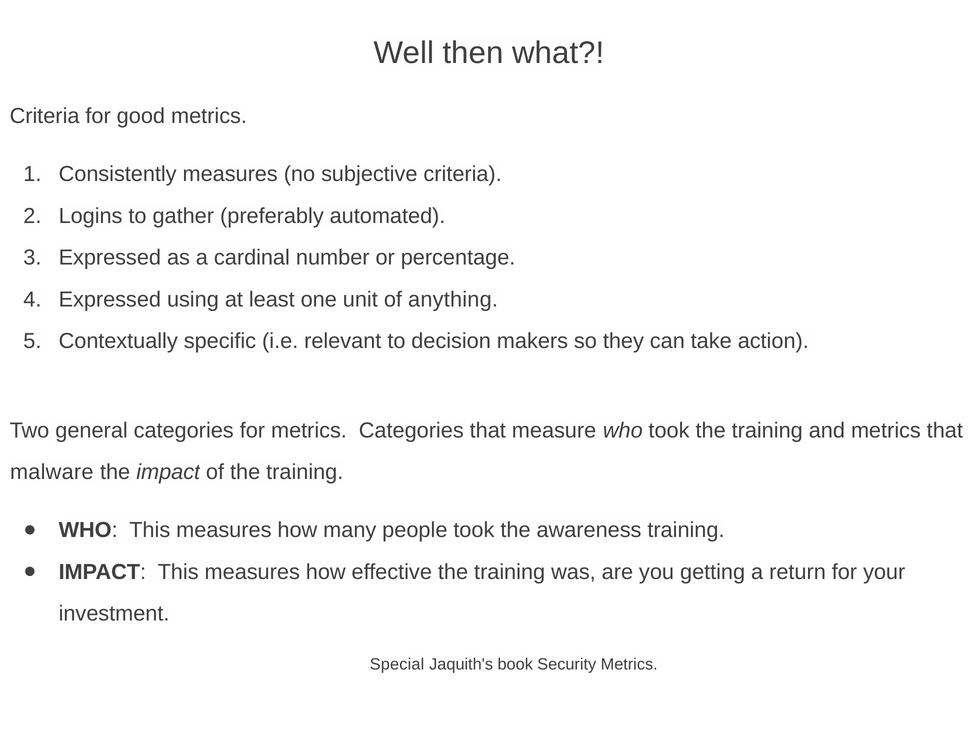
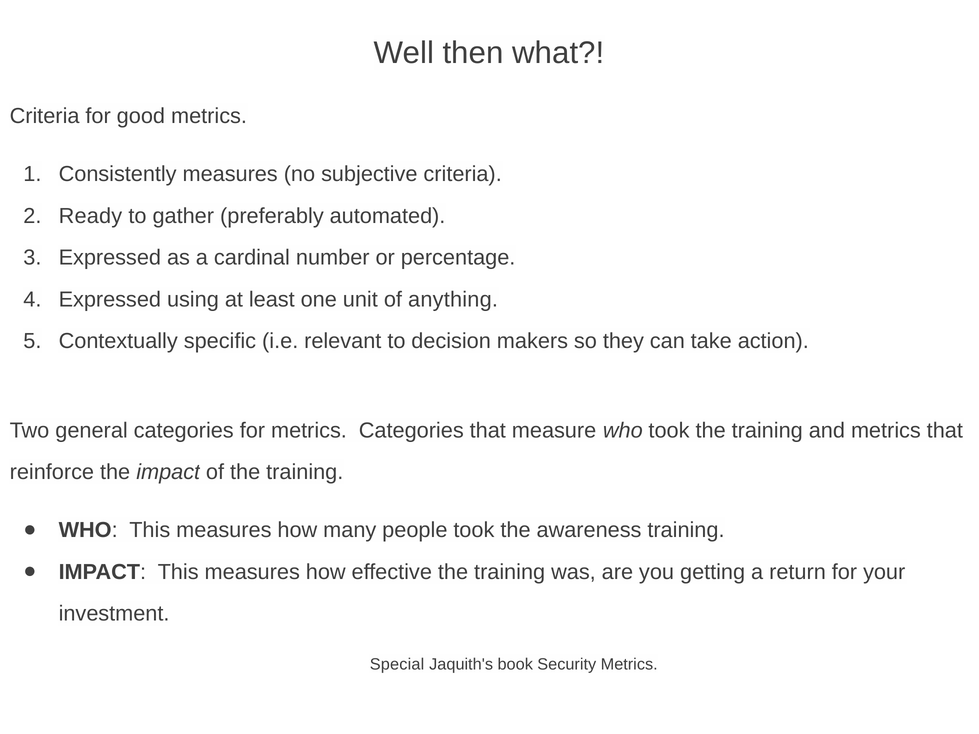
Logins: Logins -> Ready
malware: malware -> reinforce
